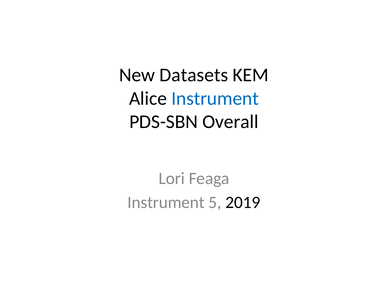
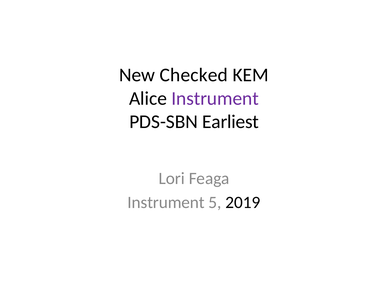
Datasets: Datasets -> Checked
Instrument at (215, 98) colour: blue -> purple
Overall: Overall -> Earliest
